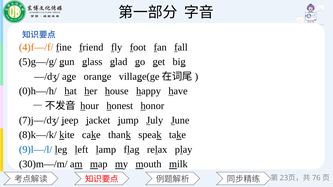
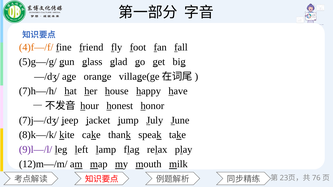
0)h—/h/: 0)h—/h/ -> 7)h—/h/
9)l—/l/ colour: blue -> purple
30)m—/m/: 30)m—/m/ -> 12)m—/m/
